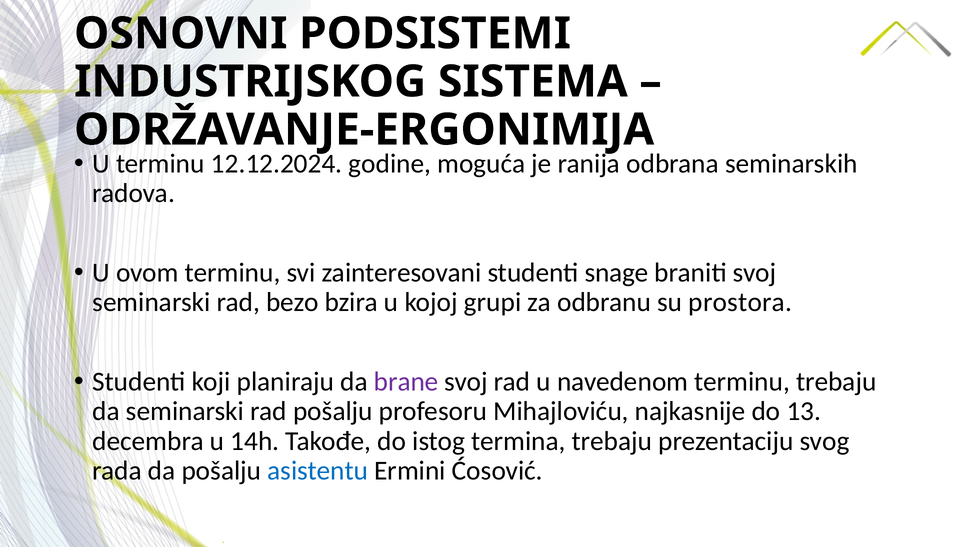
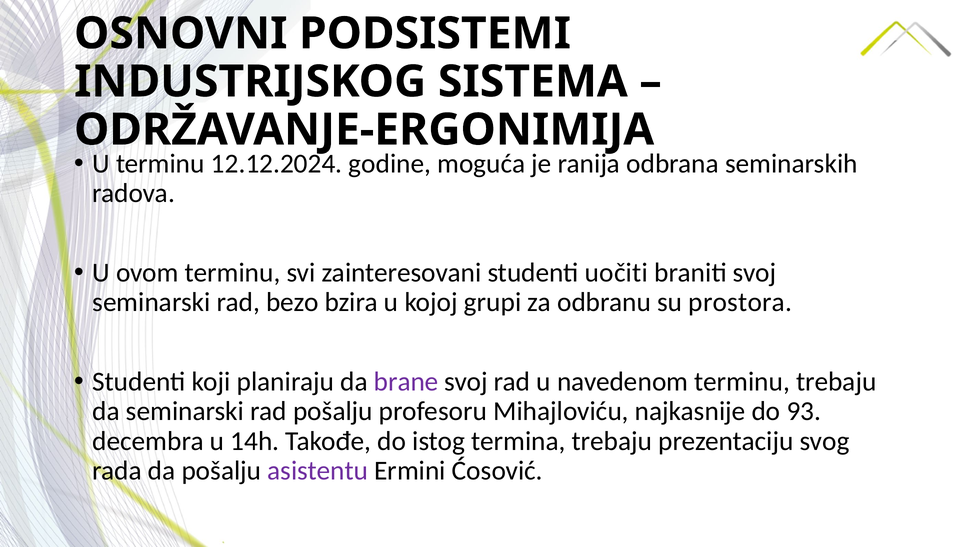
snage: snage -> uočiti
13: 13 -> 93
asistentu colour: blue -> purple
